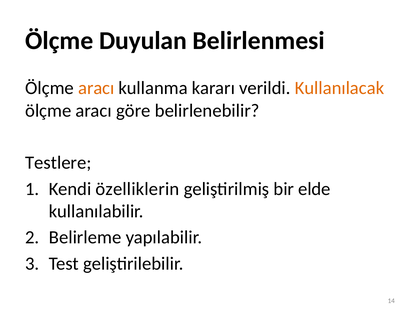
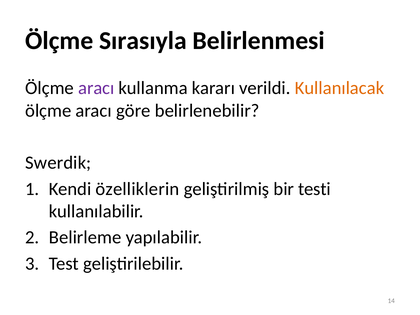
Duyulan: Duyulan -> Sırasıyla
aracı at (96, 88) colour: orange -> purple
Testlere: Testlere -> Swerdik
elde: elde -> testi
